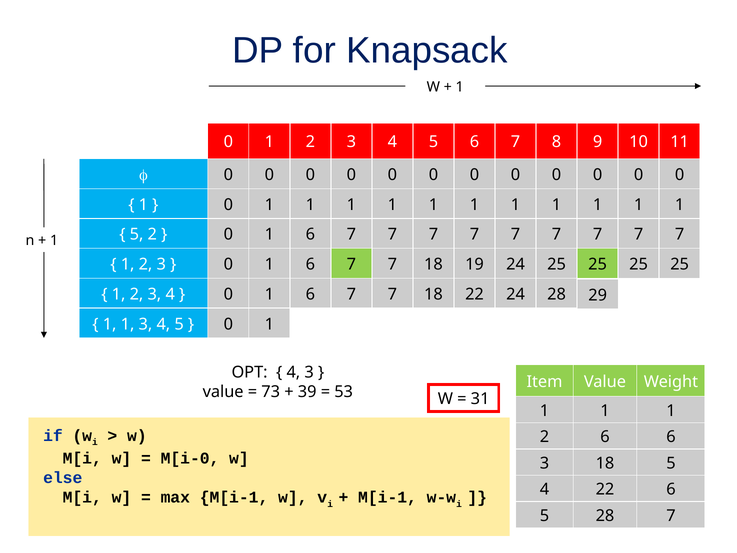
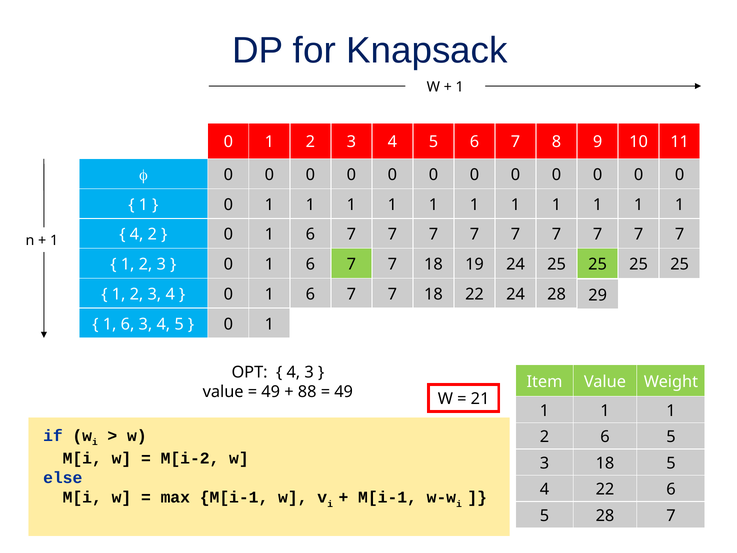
5 at (137, 234): 5 -> 4
1 at (128, 324): 1 -> 6
73 at (271, 392): 73 -> 49
39: 39 -> 88
53 at (344, 392): 53 -> 49
31: 31 -> 21
6 at (671, 437): 6 -> 5
M[i-0: M[i-0 -> M[i-2
